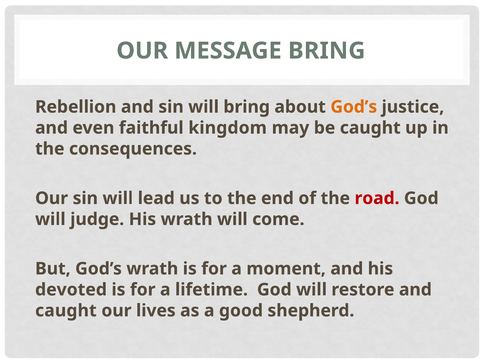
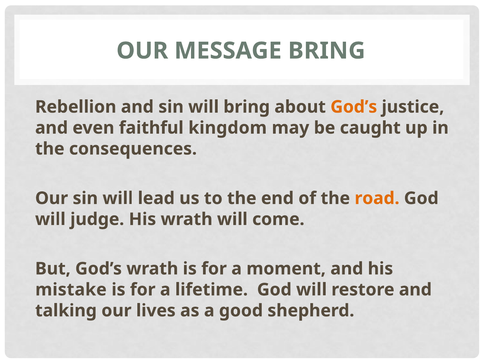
road colour: red -> orange
devoted: devoted -> mistake
caught at (66, 311): caught -> talking
